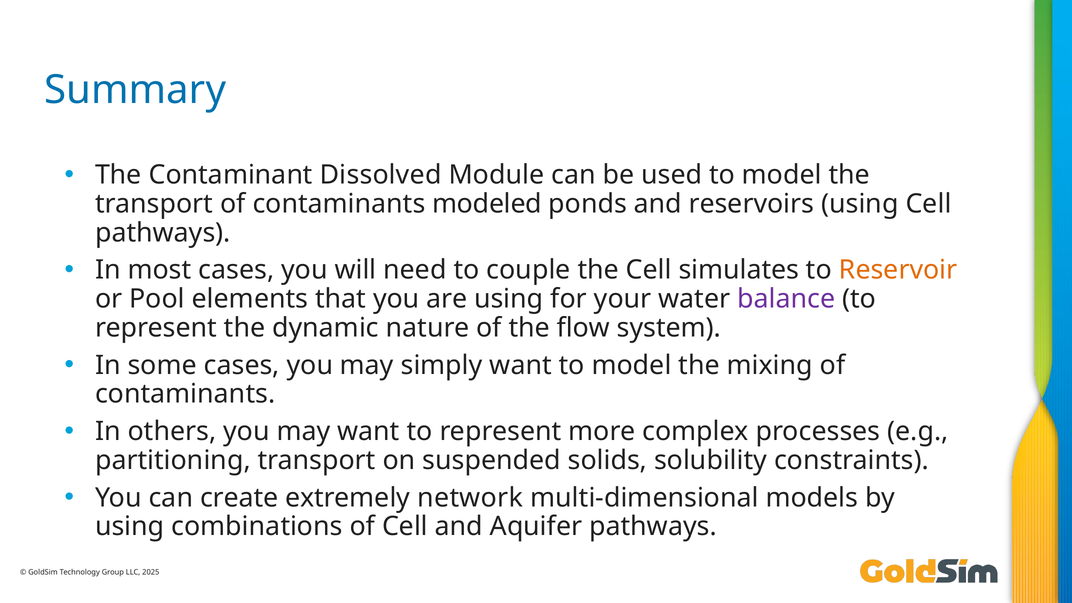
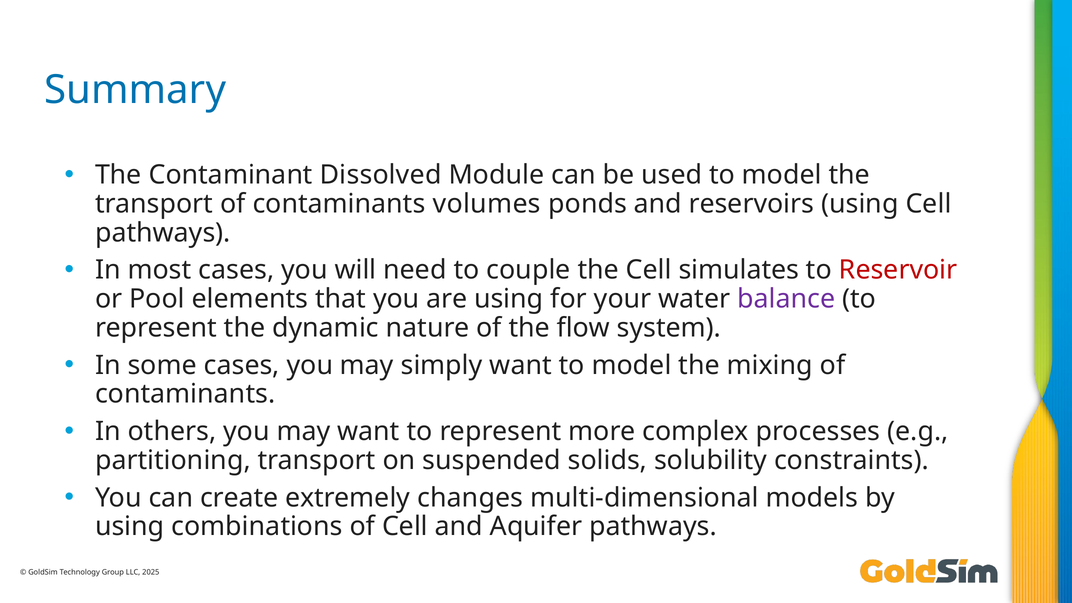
modeled: modeled -> volumes
Reservoir colour: orange -> red
network: network -> changes
